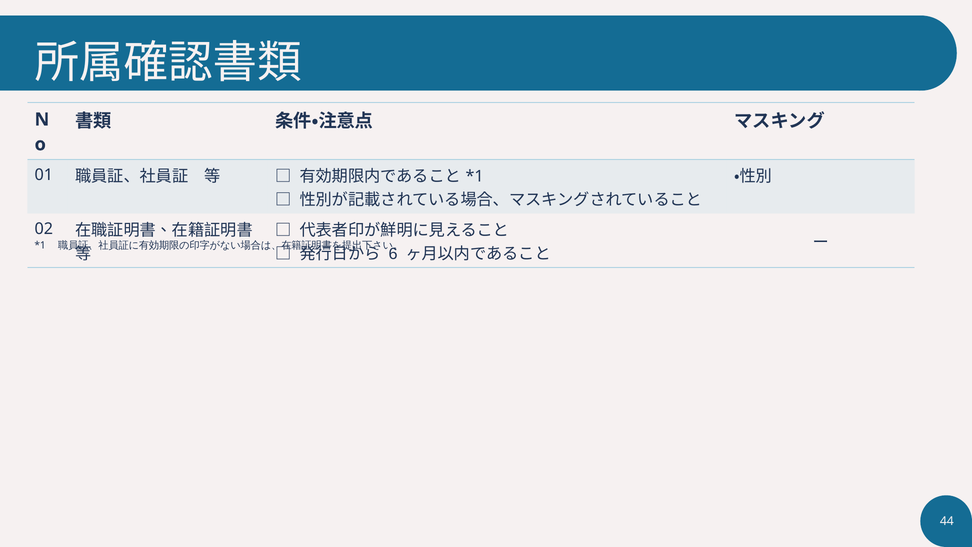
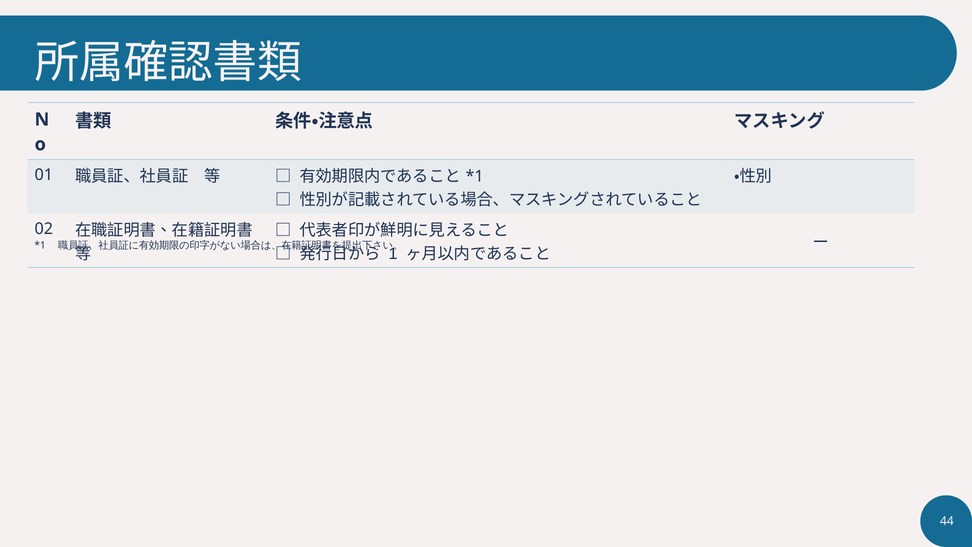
6: 6 -> 1
